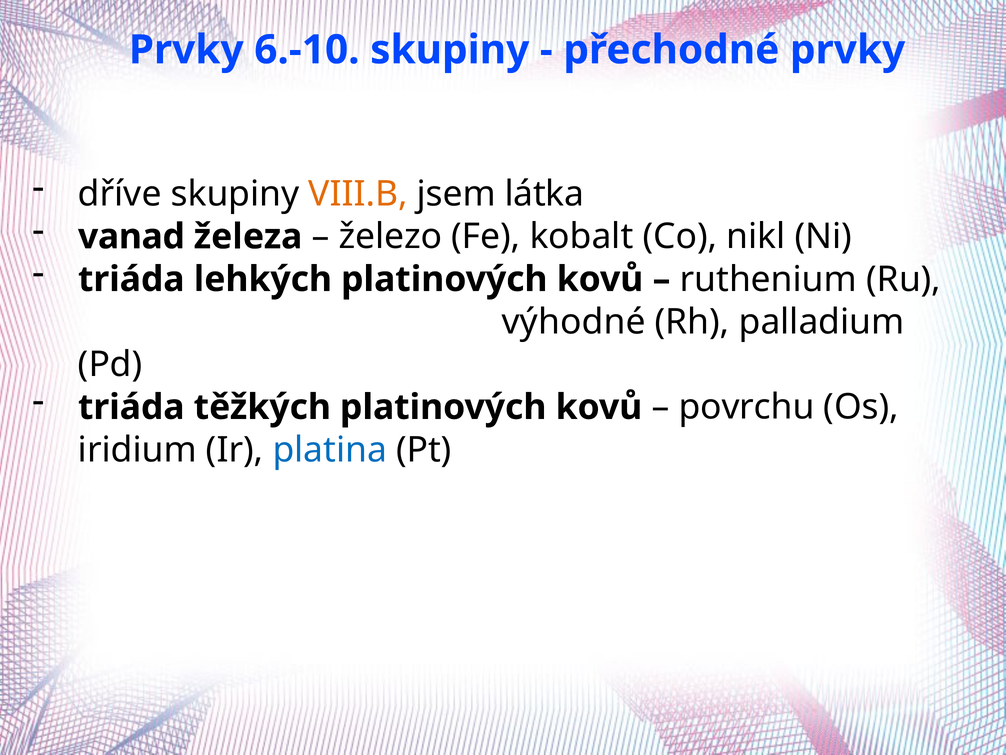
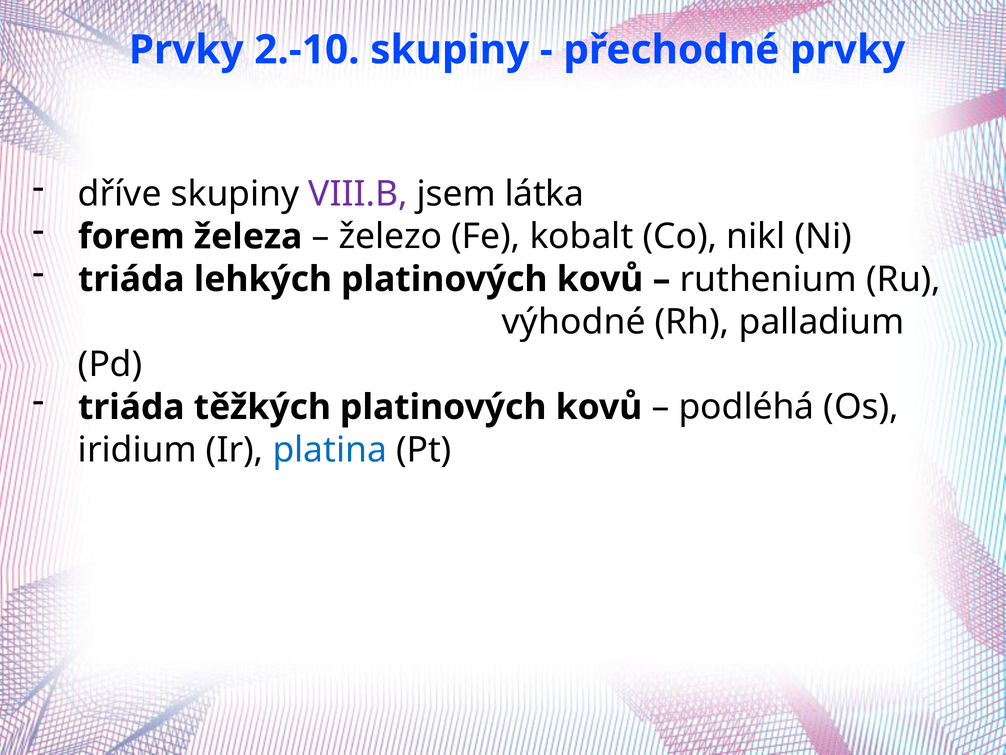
6.-10: 6.-10 -> 2.-10
VIII.B colour: orange -> purple
vanad: vanad -> forem
povrchu: povrchu -> podléhá
